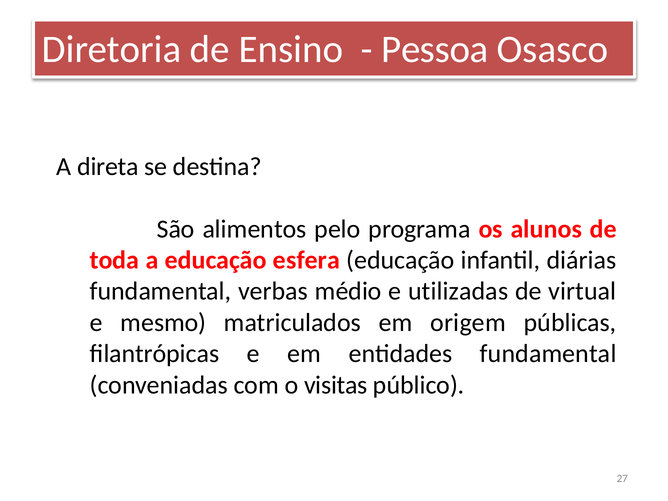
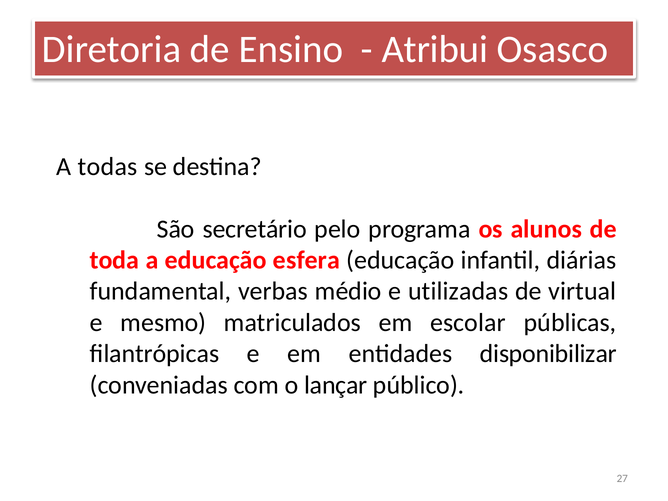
Pessoa: Pessoa -> Atribui
direta: direta -> todas
alimentos: alimentos -> secretário
origem: origem -> escolar
entidades fundamental: fundamental -> disponibilizar
visitas: visitas -> lançar
